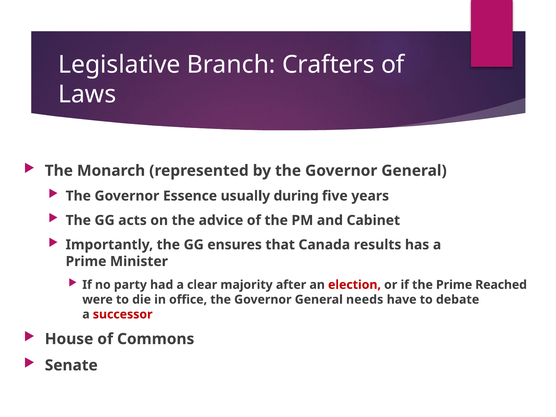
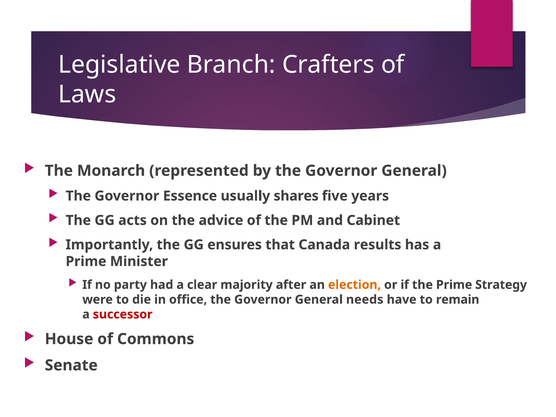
during: during -> shares
election colour: red -> orange
Reached: Reached -> Strategy
debate: debate -> remain
